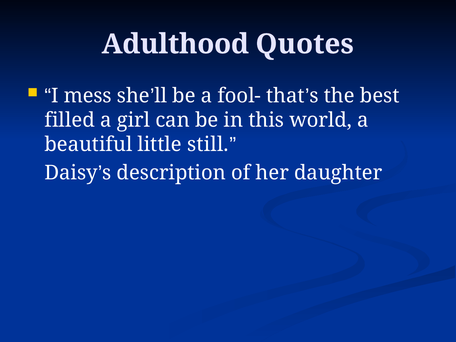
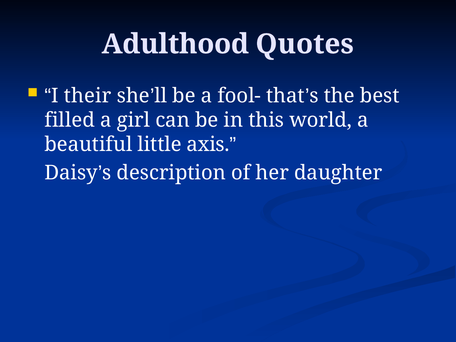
mess: mess -> their
still: still -> axis
